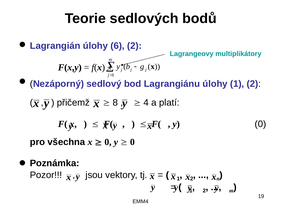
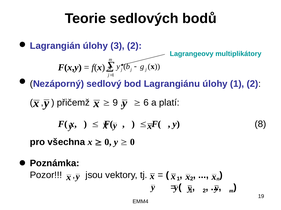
6: 6 -> 3
8: 8 -> 9
4: 4 -> 6
y 0: 0 -> 8
